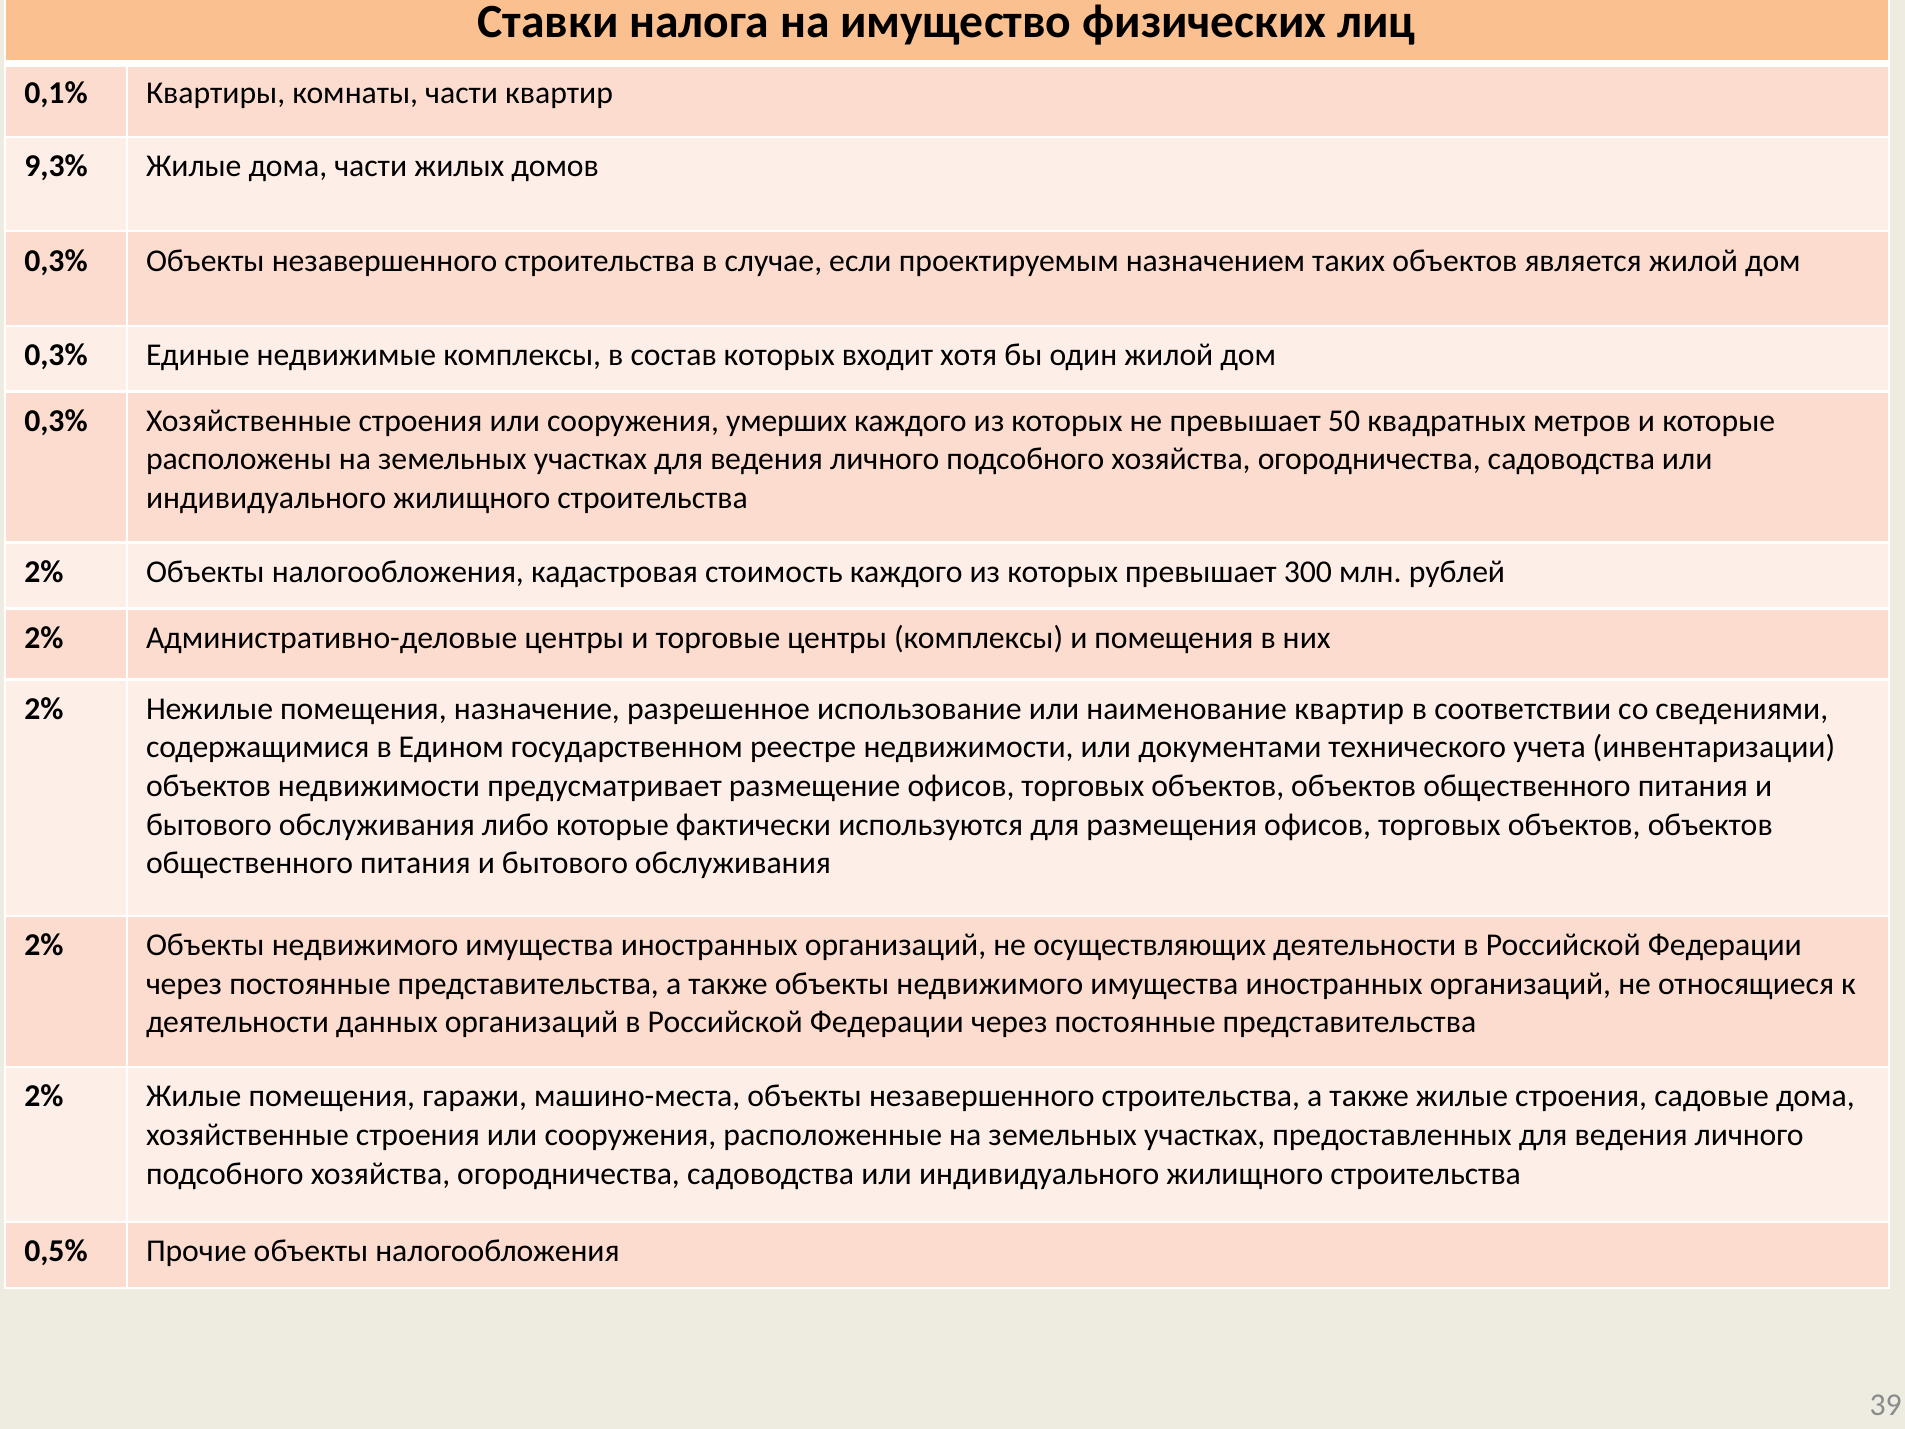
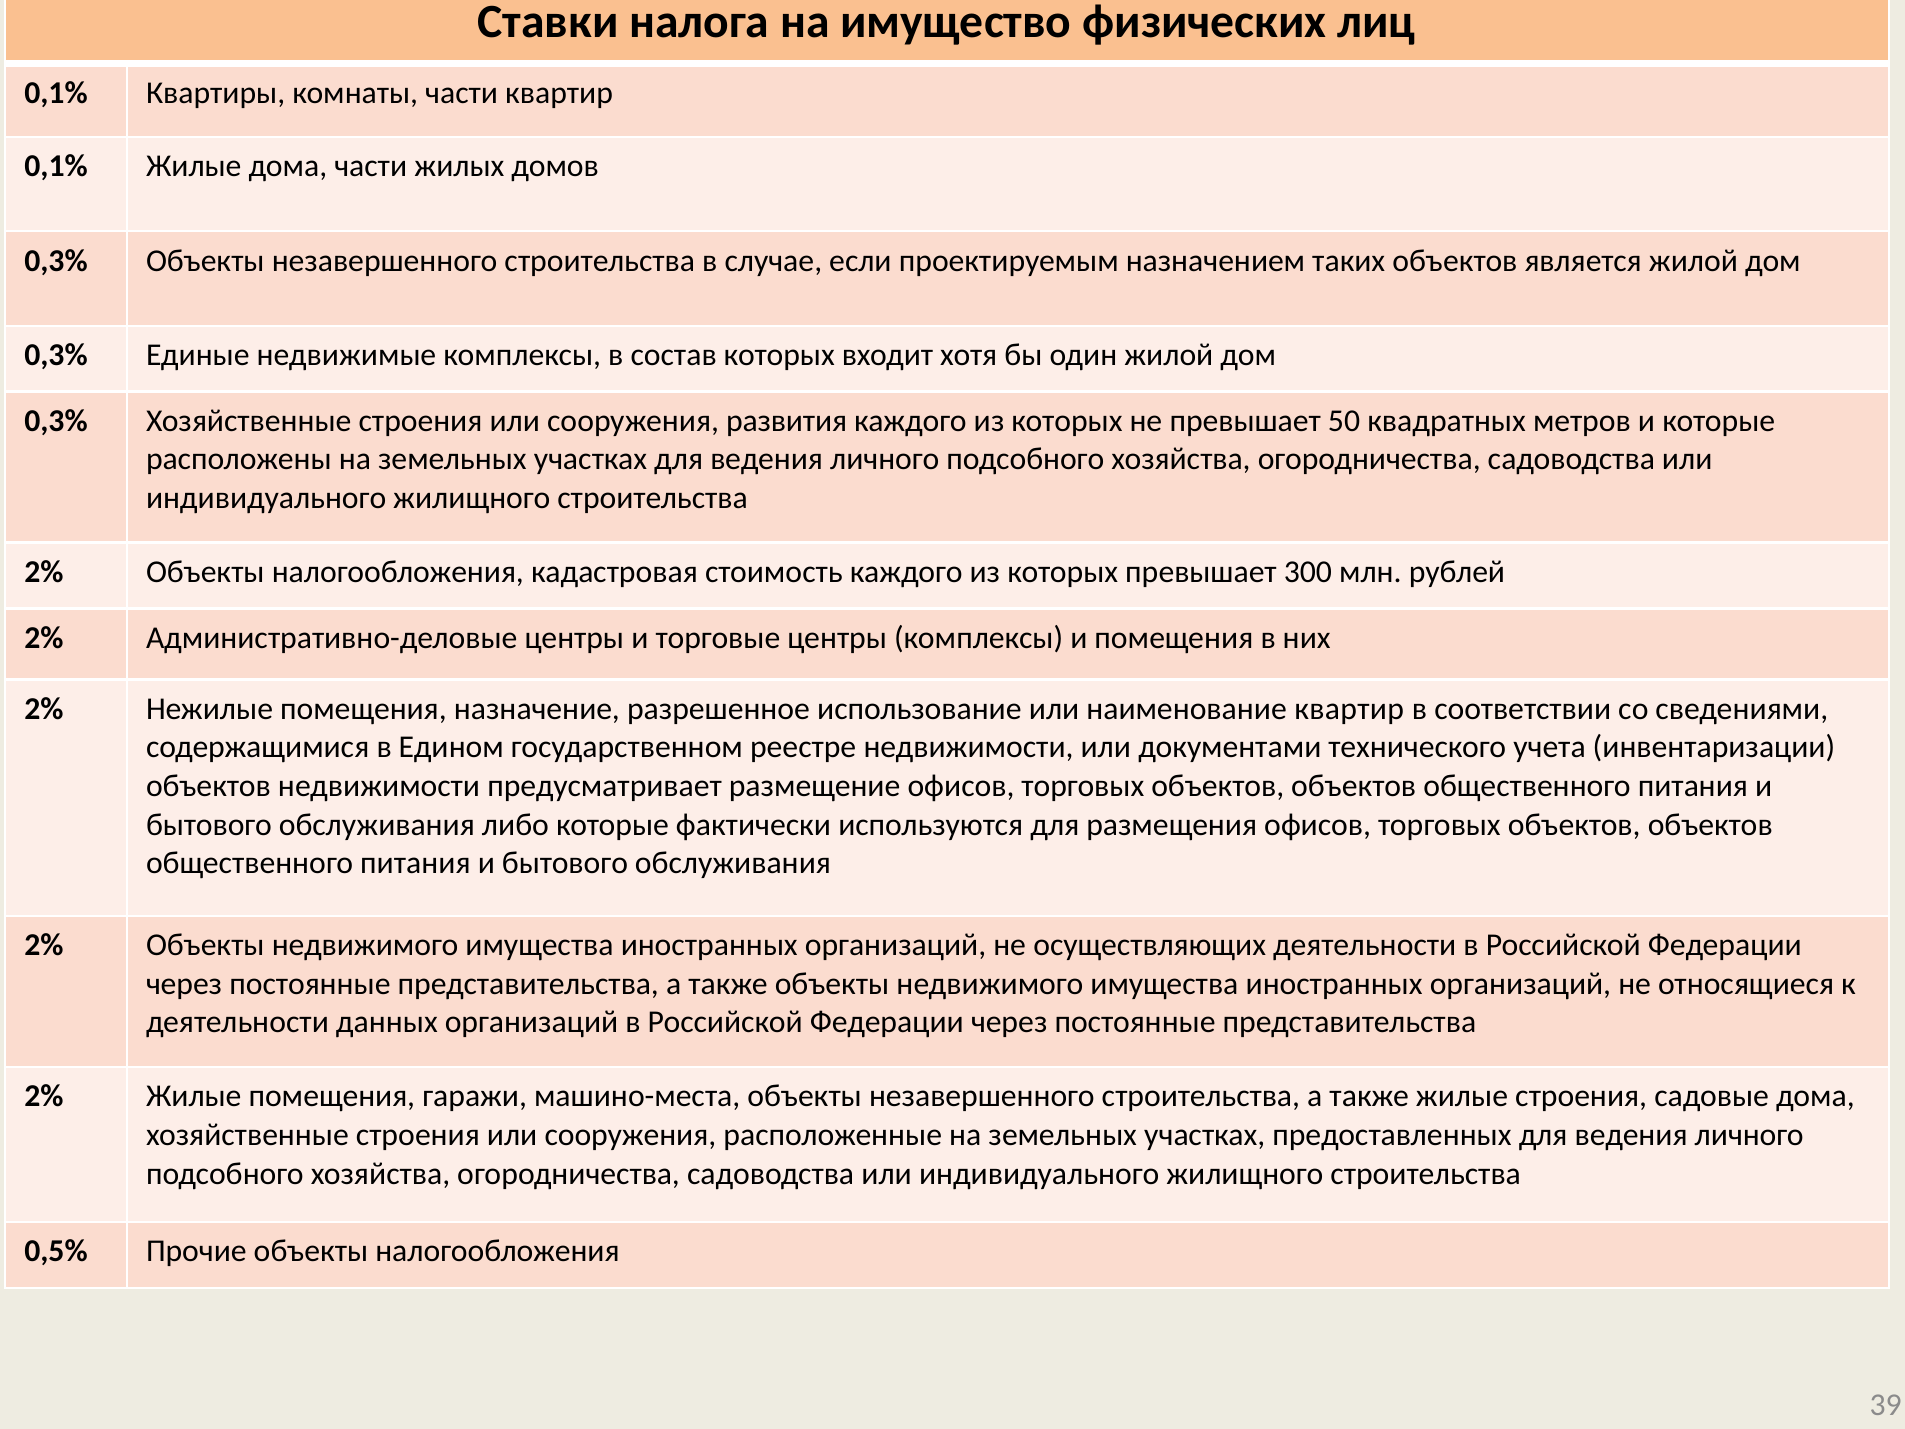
9,3% at (56, 166): 9,3% -> 0,1%
умерших: умерших -> развития
